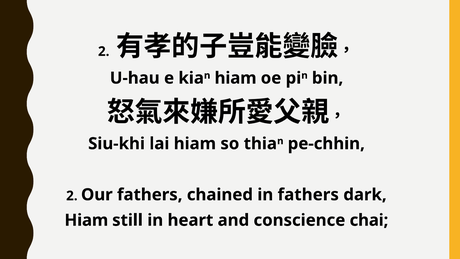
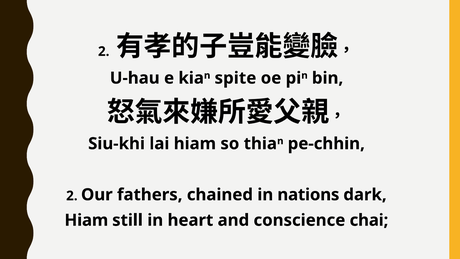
hiam at (236, 78): hiam -> spite
in fathers: fathers -> nations
